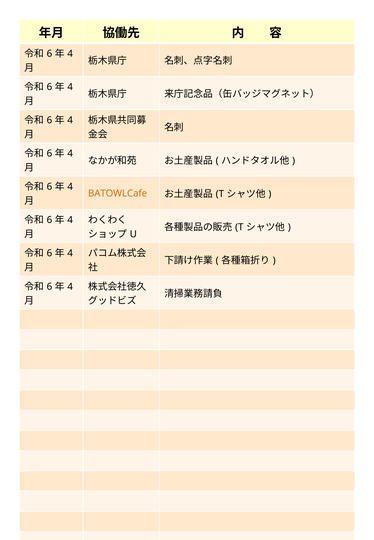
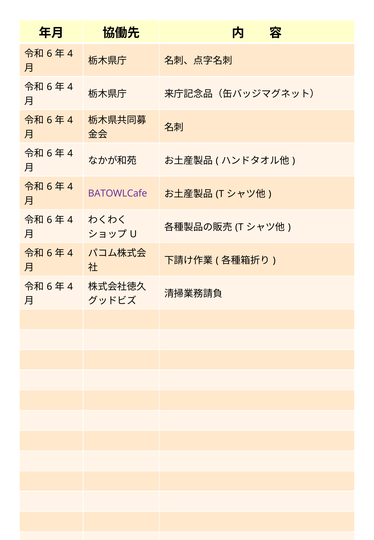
BATOWLCafe colour: orange -> purple
